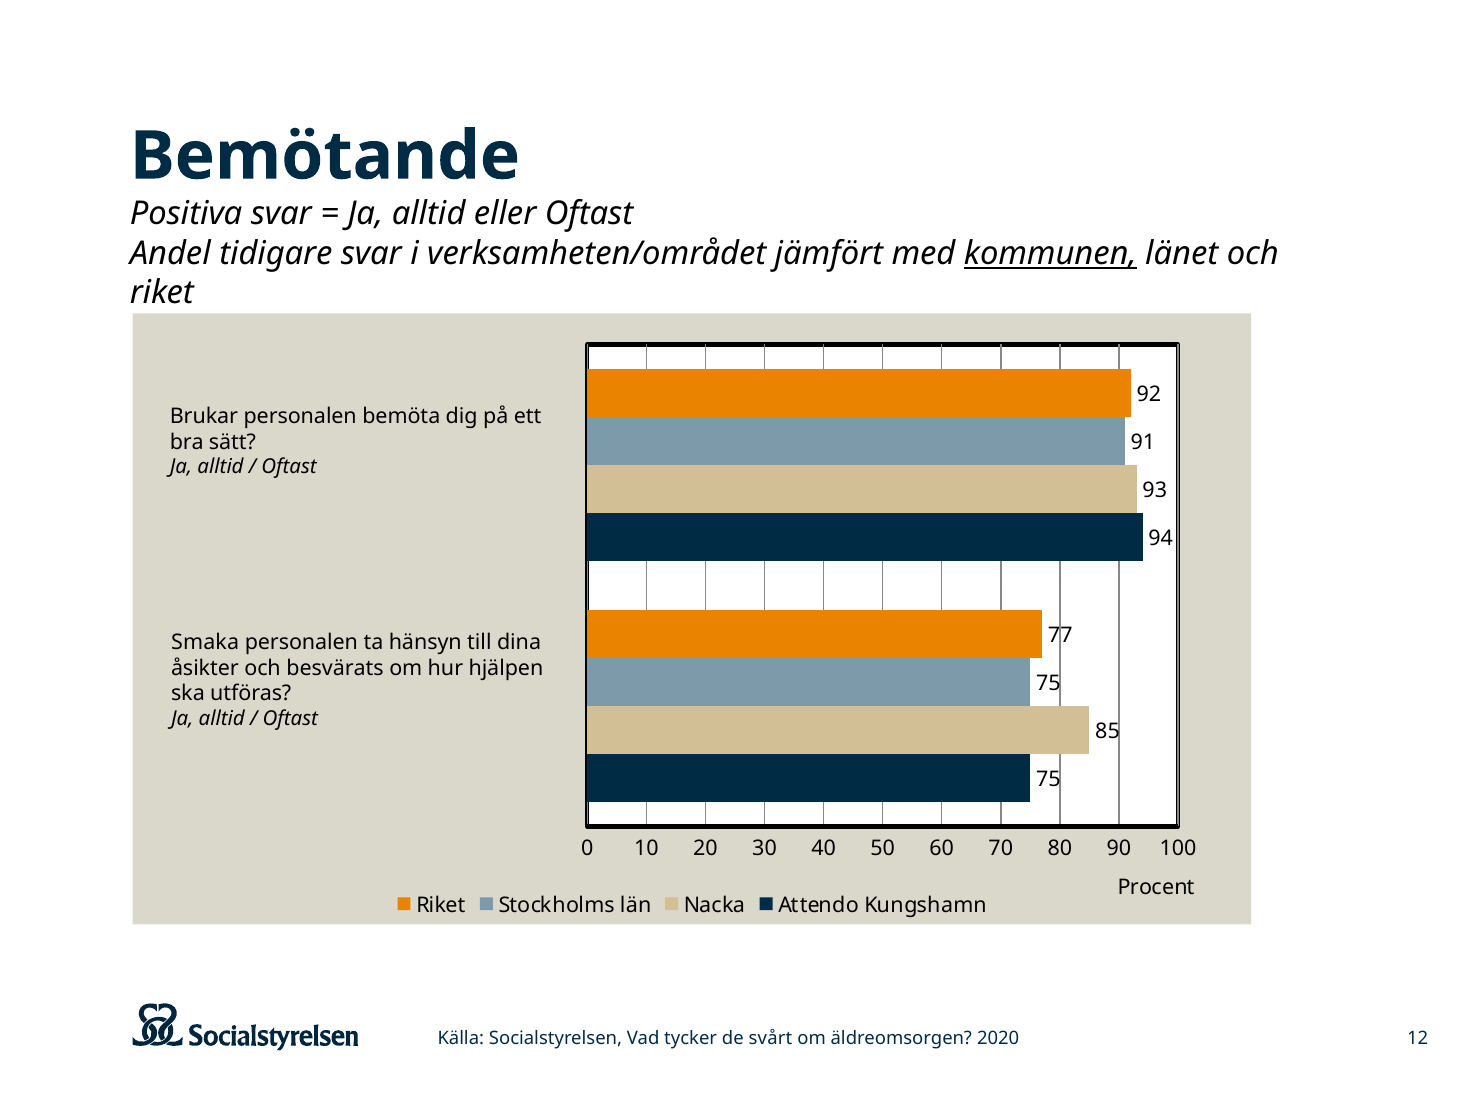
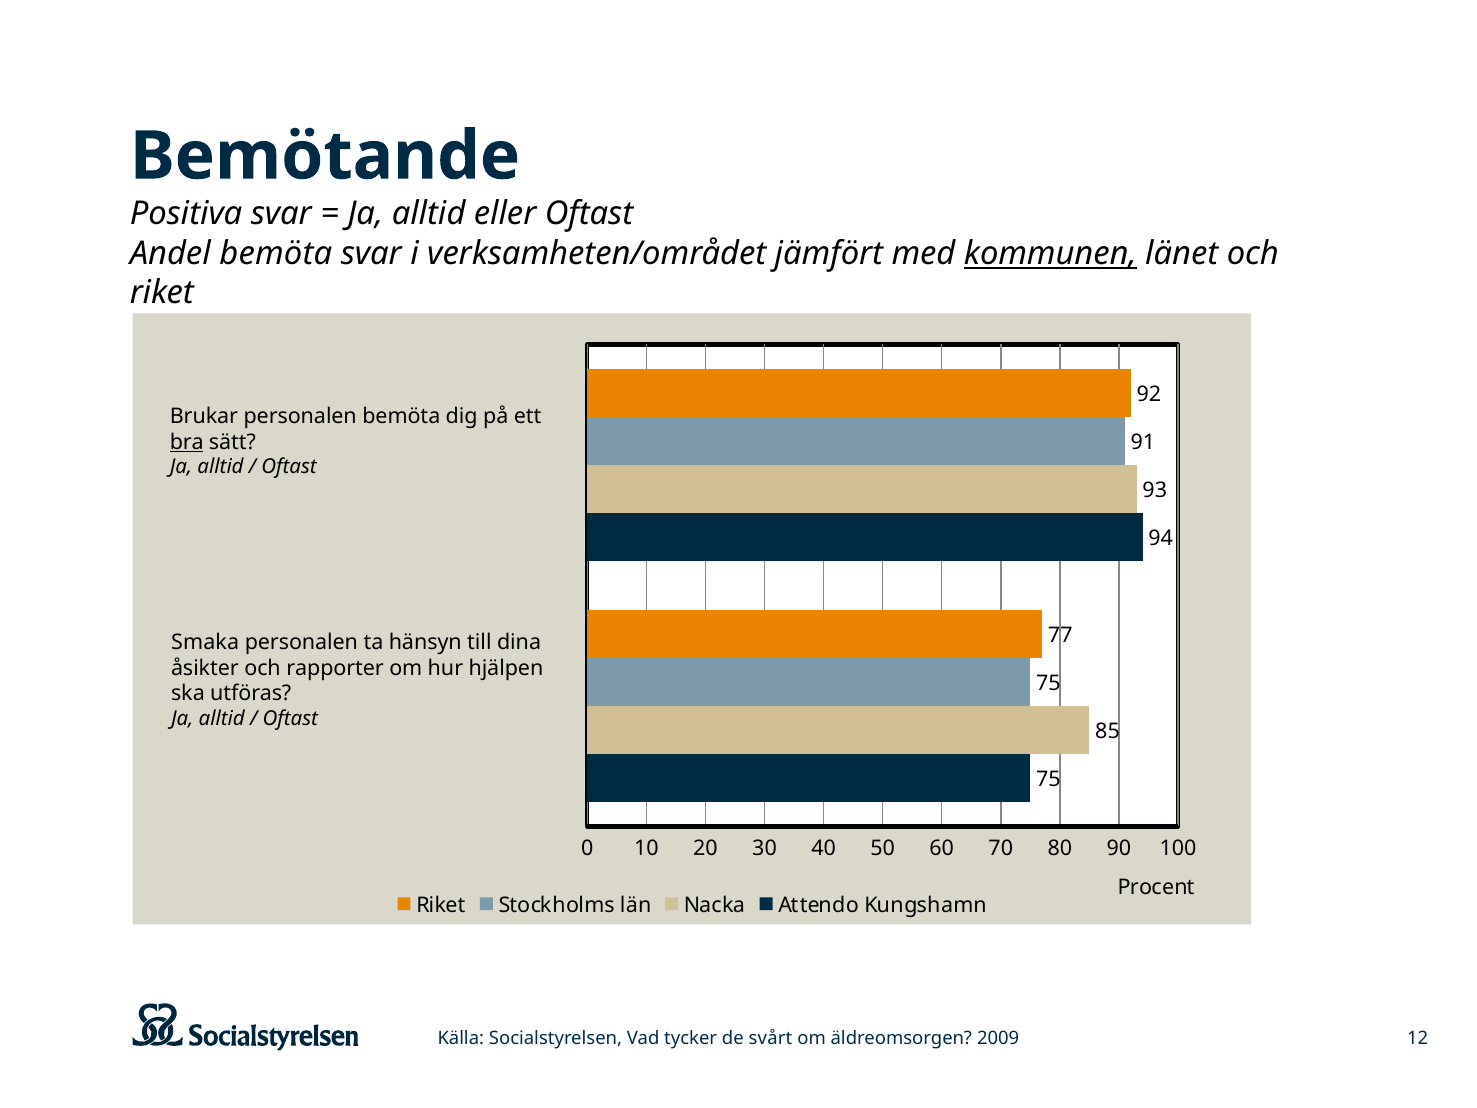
Andel tidigare: tidigare -> bemöta
bra underline: none -> present
besvärats: besvärats -> rapporter
2020: 2020 -> 2009
